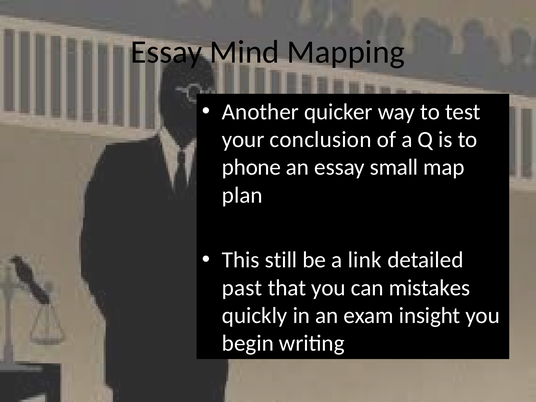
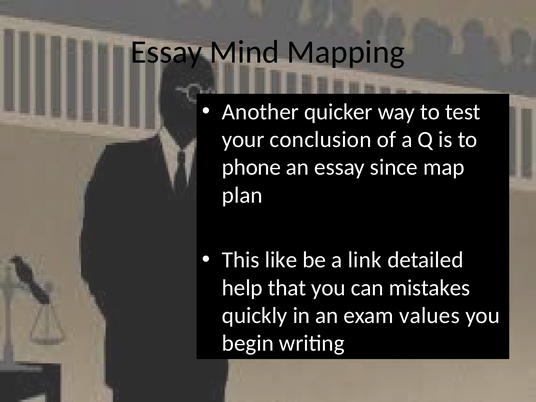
small: small -> since
still: still -> like
past: past -> help
insight: insight -> values
